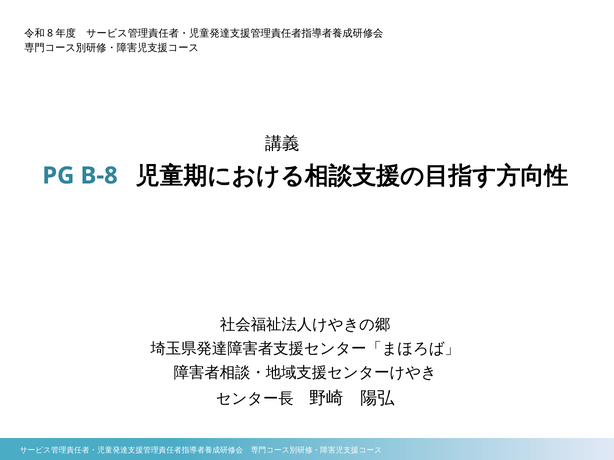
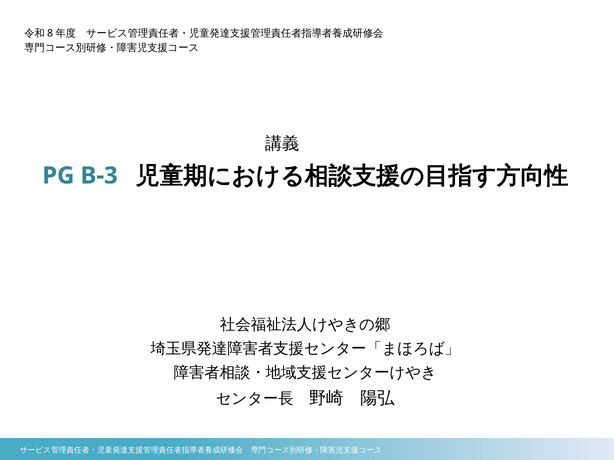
B-8: B-8 -> B-3
